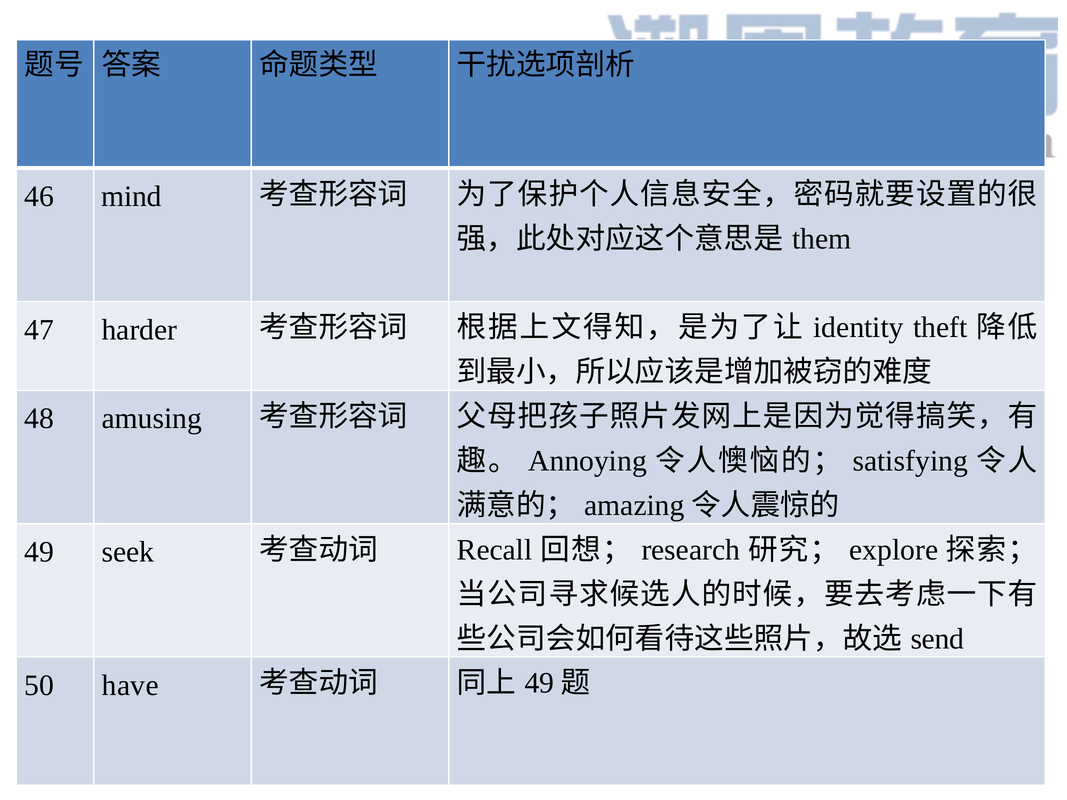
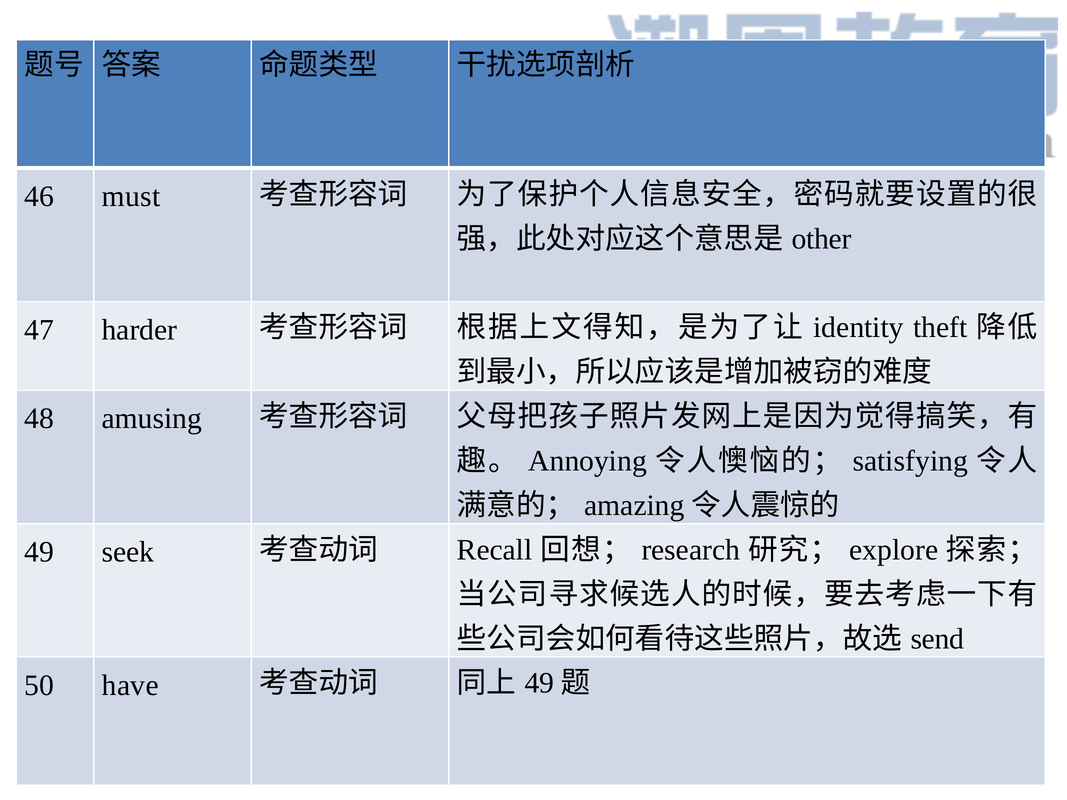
mind: mind -> must
them: them -> other
